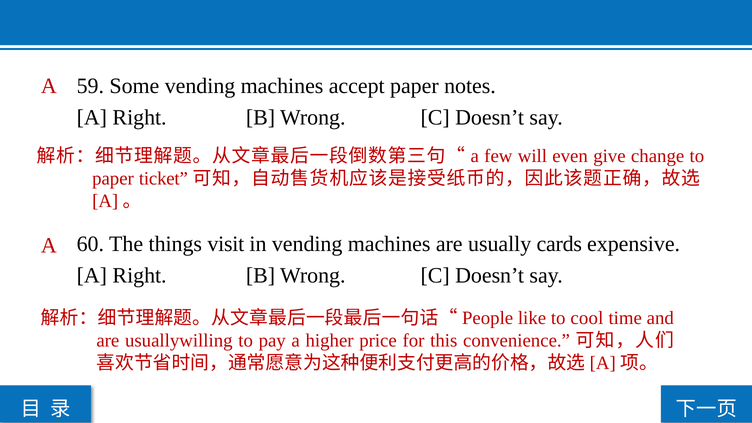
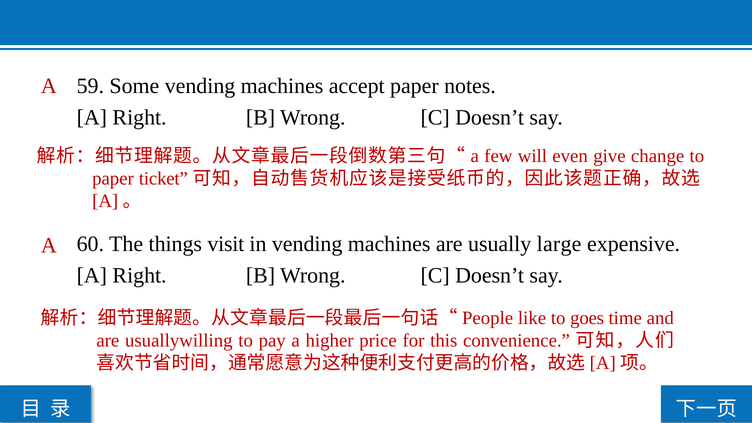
cards: cards -> large
cool: cool -> goes
